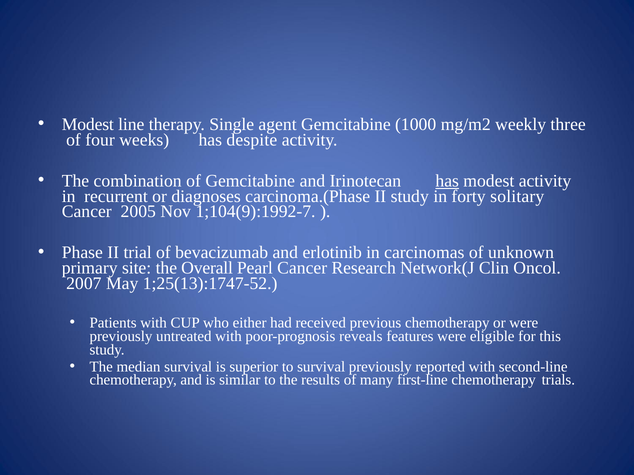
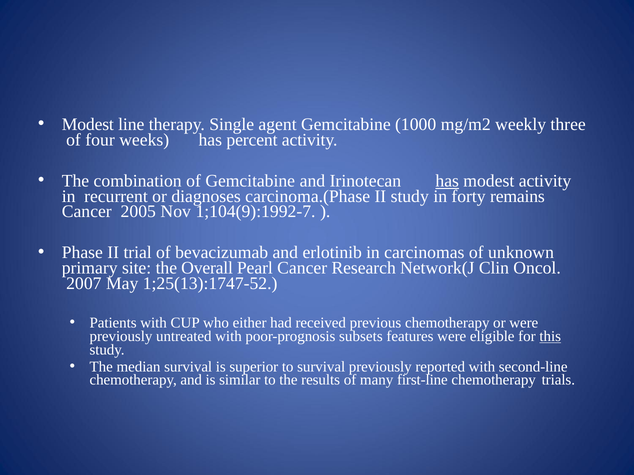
despite: despite -> percent
solitary: solitary -> remains
reveals: reveals -> subsets
this underline: none -> present
